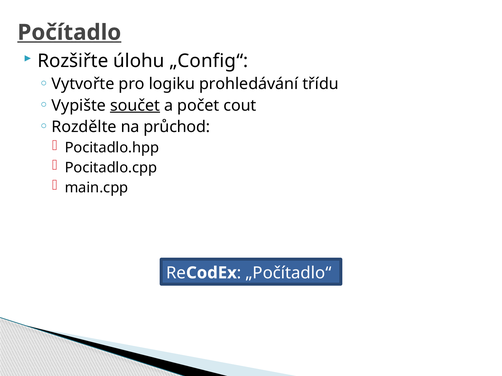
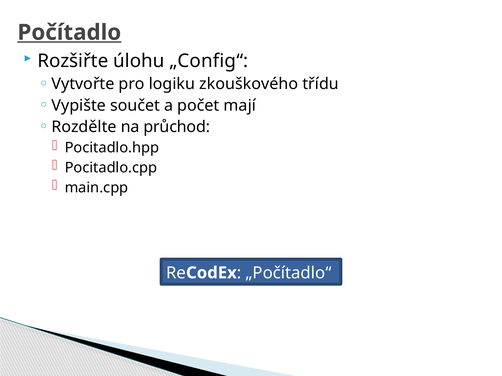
prohledávání: prohledávání -> zkouškového
součet underline: present -> none
cout: cout -> mají
